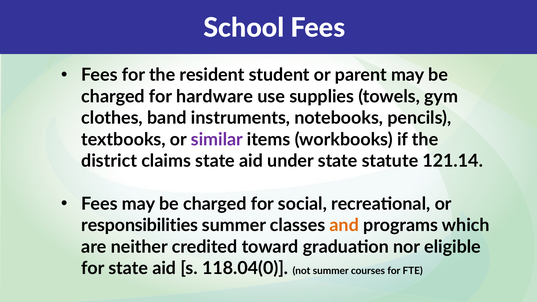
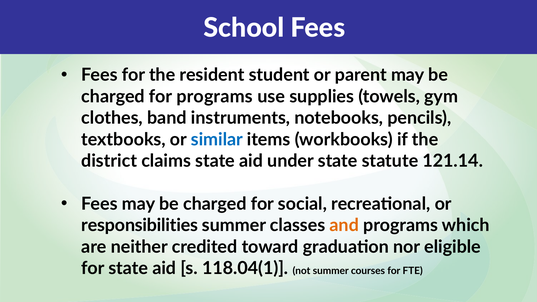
for hardware: hardware -> programs
similar colour: purple -> blue
118.04(0: 118.04(0 -> 118.04(1
